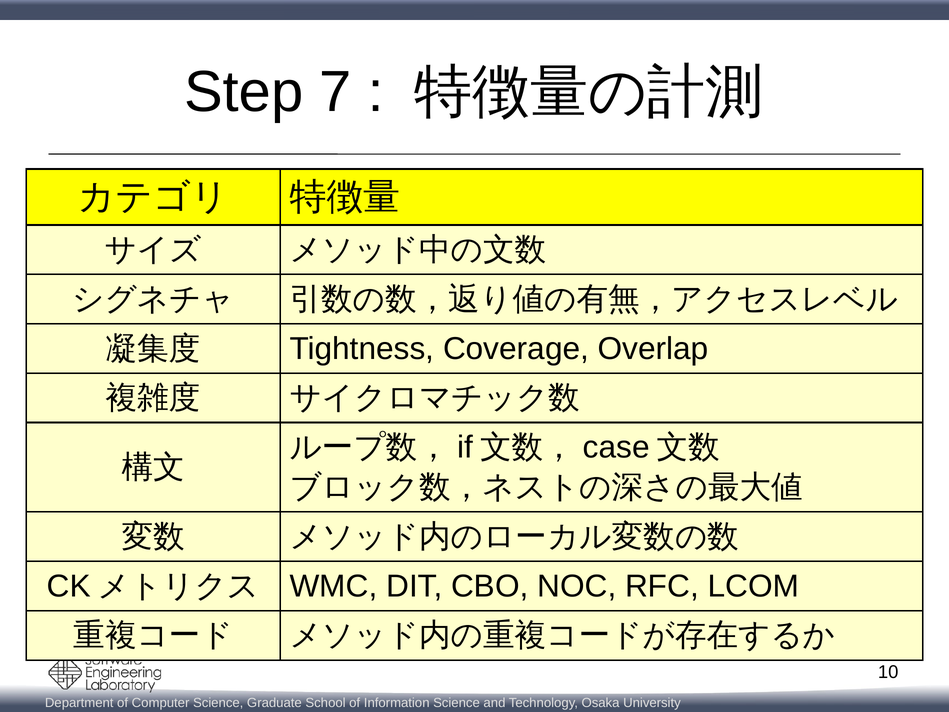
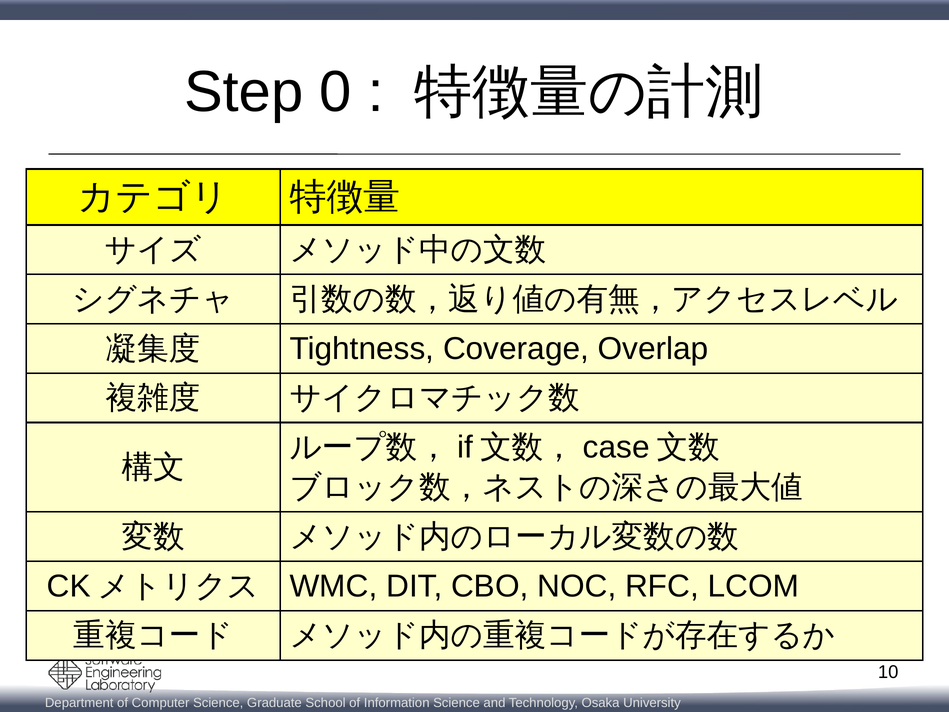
7: 7 -> 0
